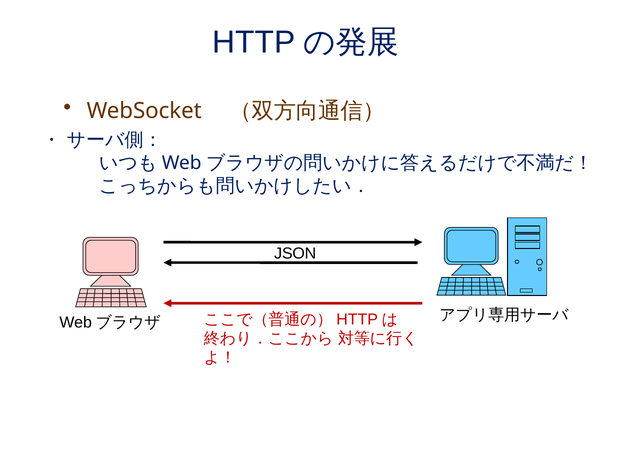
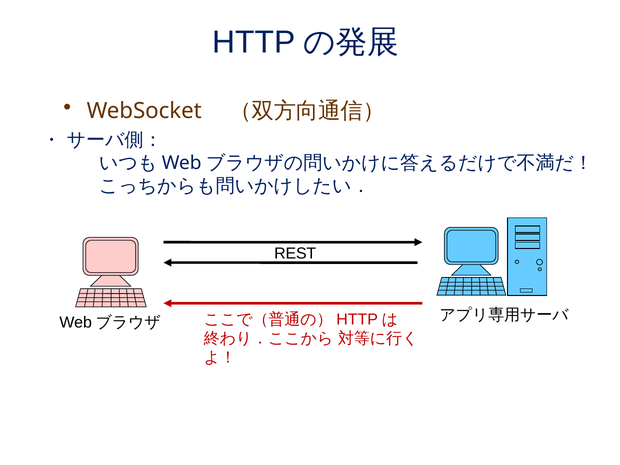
JSON: JSON -> REST
